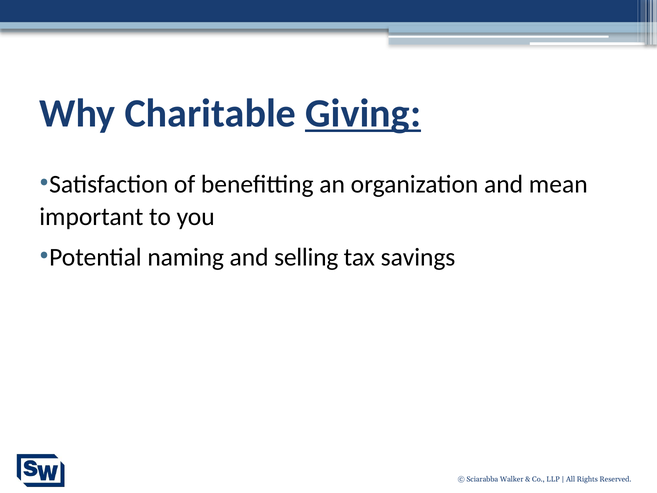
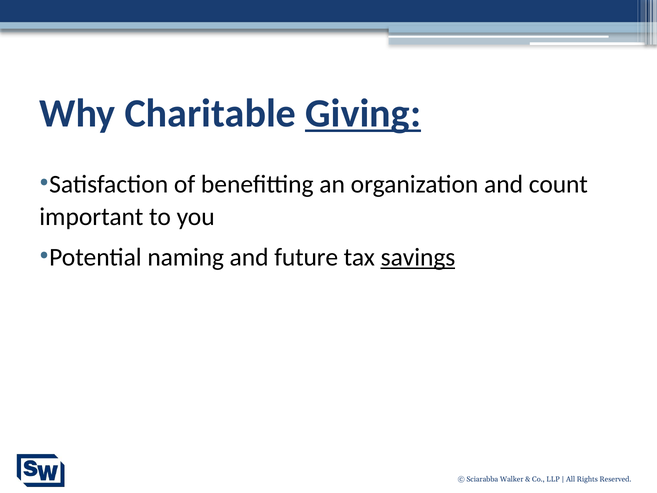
mean: mean -> count
selling: selling -> future
savings underline: none -> present
